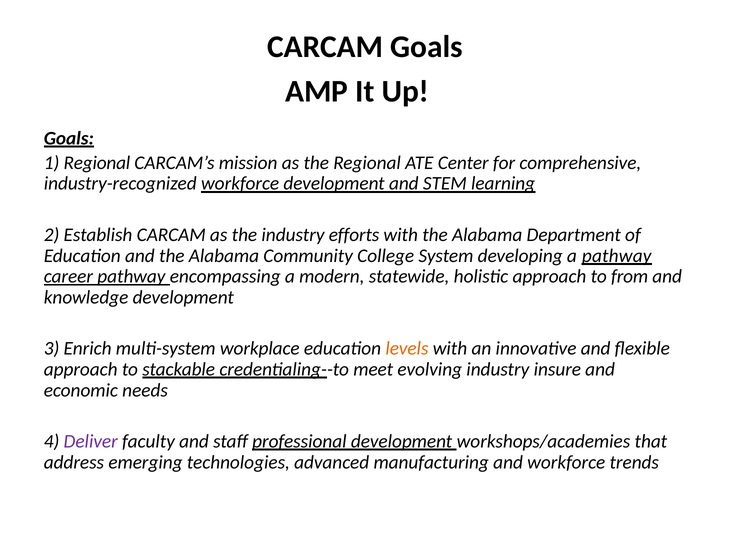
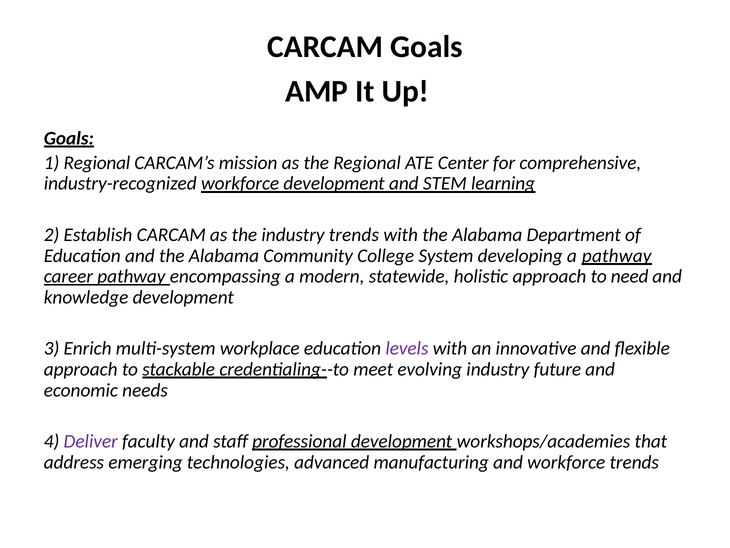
industry efforts: efforts -> trends
from: from -> need
levels colour: orange -> purple
insure: insure -> future
